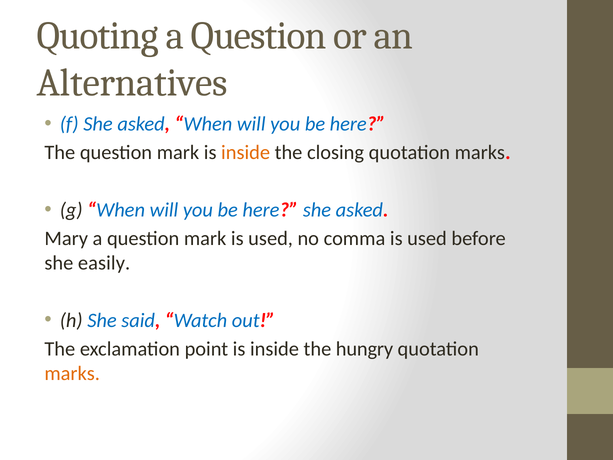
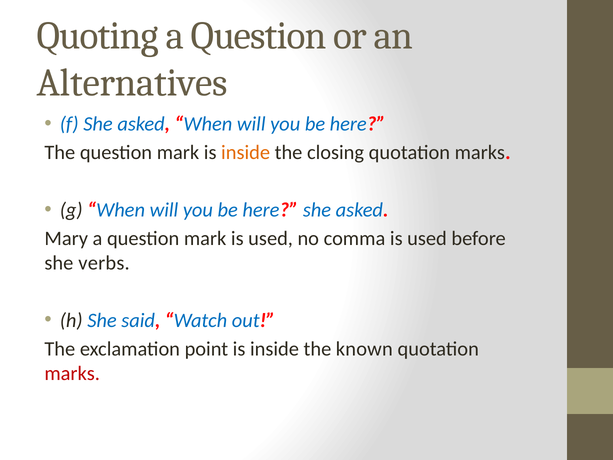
easily: easily -> verbs
hungry: hungry -> known
marks at (72, 373) colour: orange -> red
